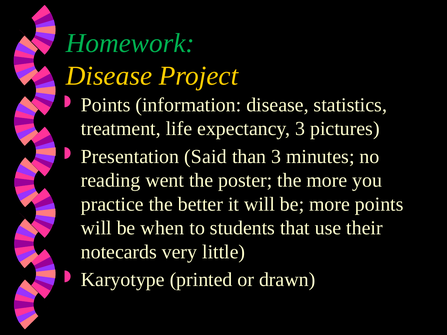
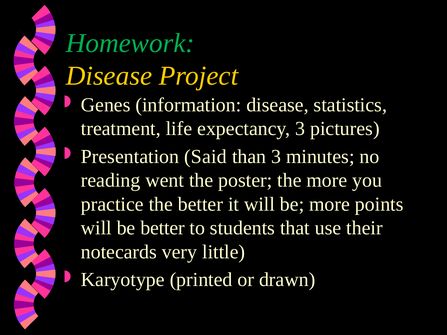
Points at (106, 105): Points -> Genes
be when: when -> better
